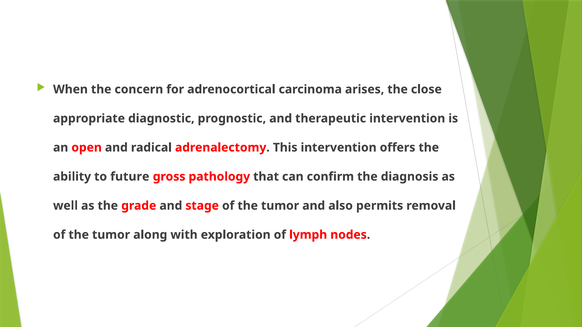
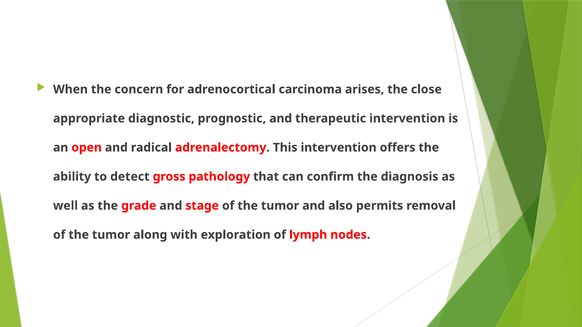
future: future -> detect
